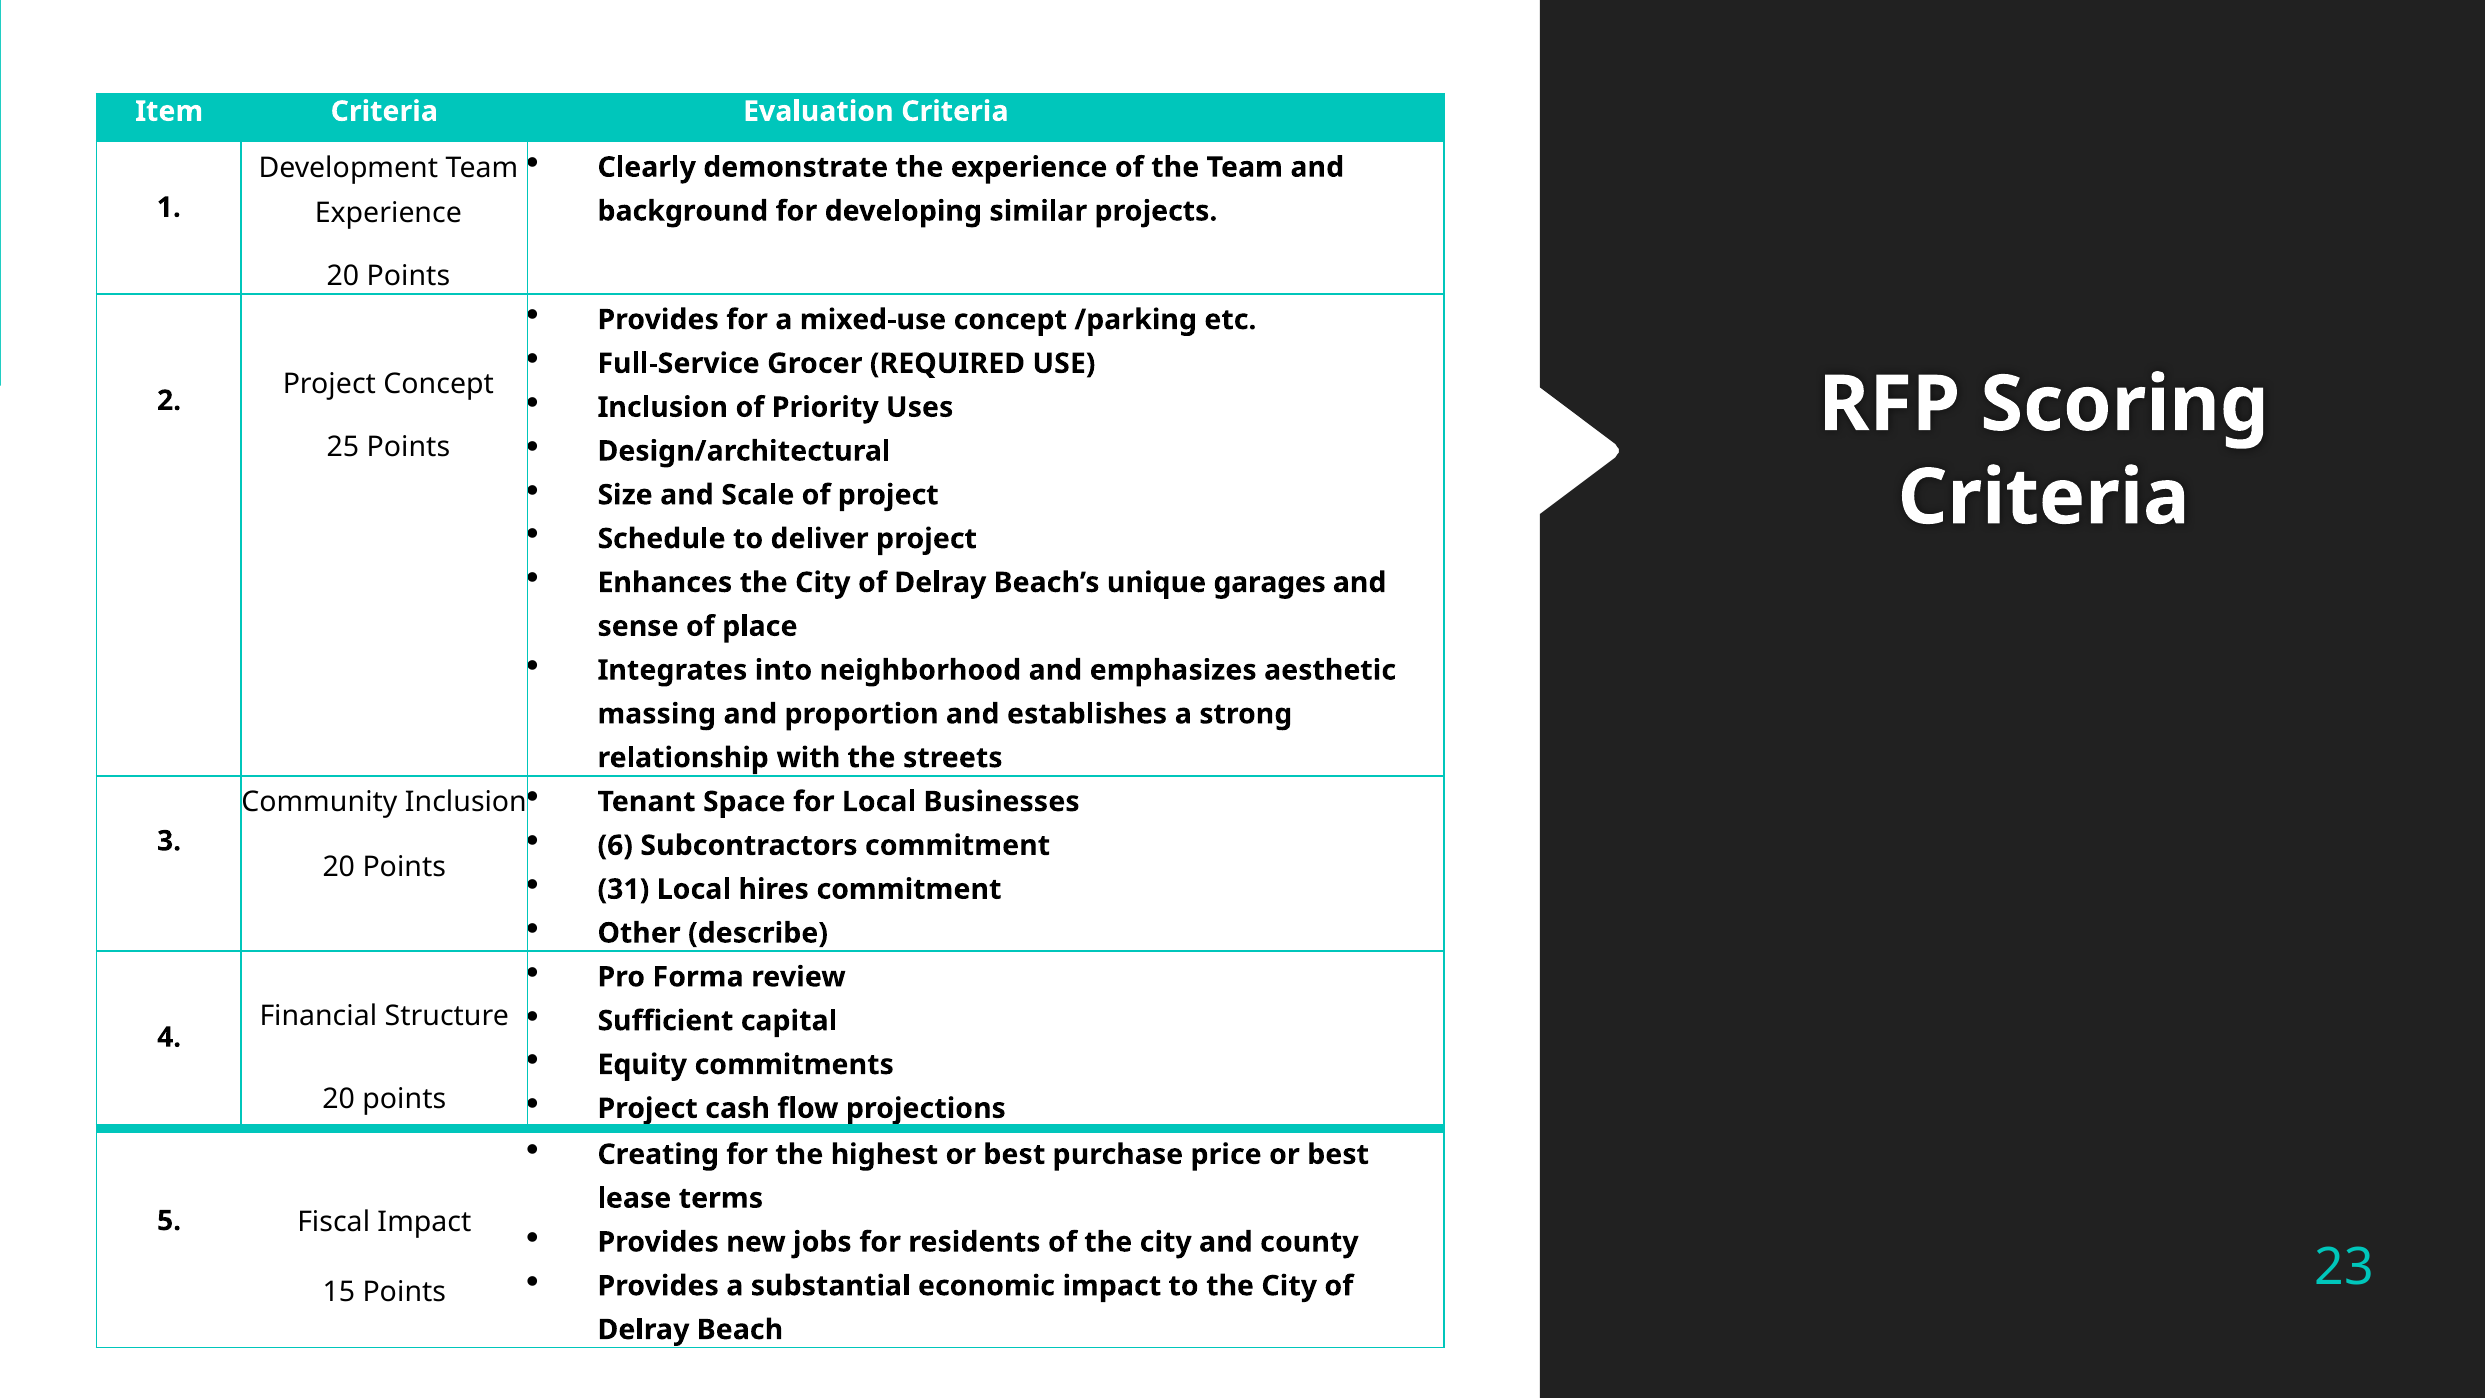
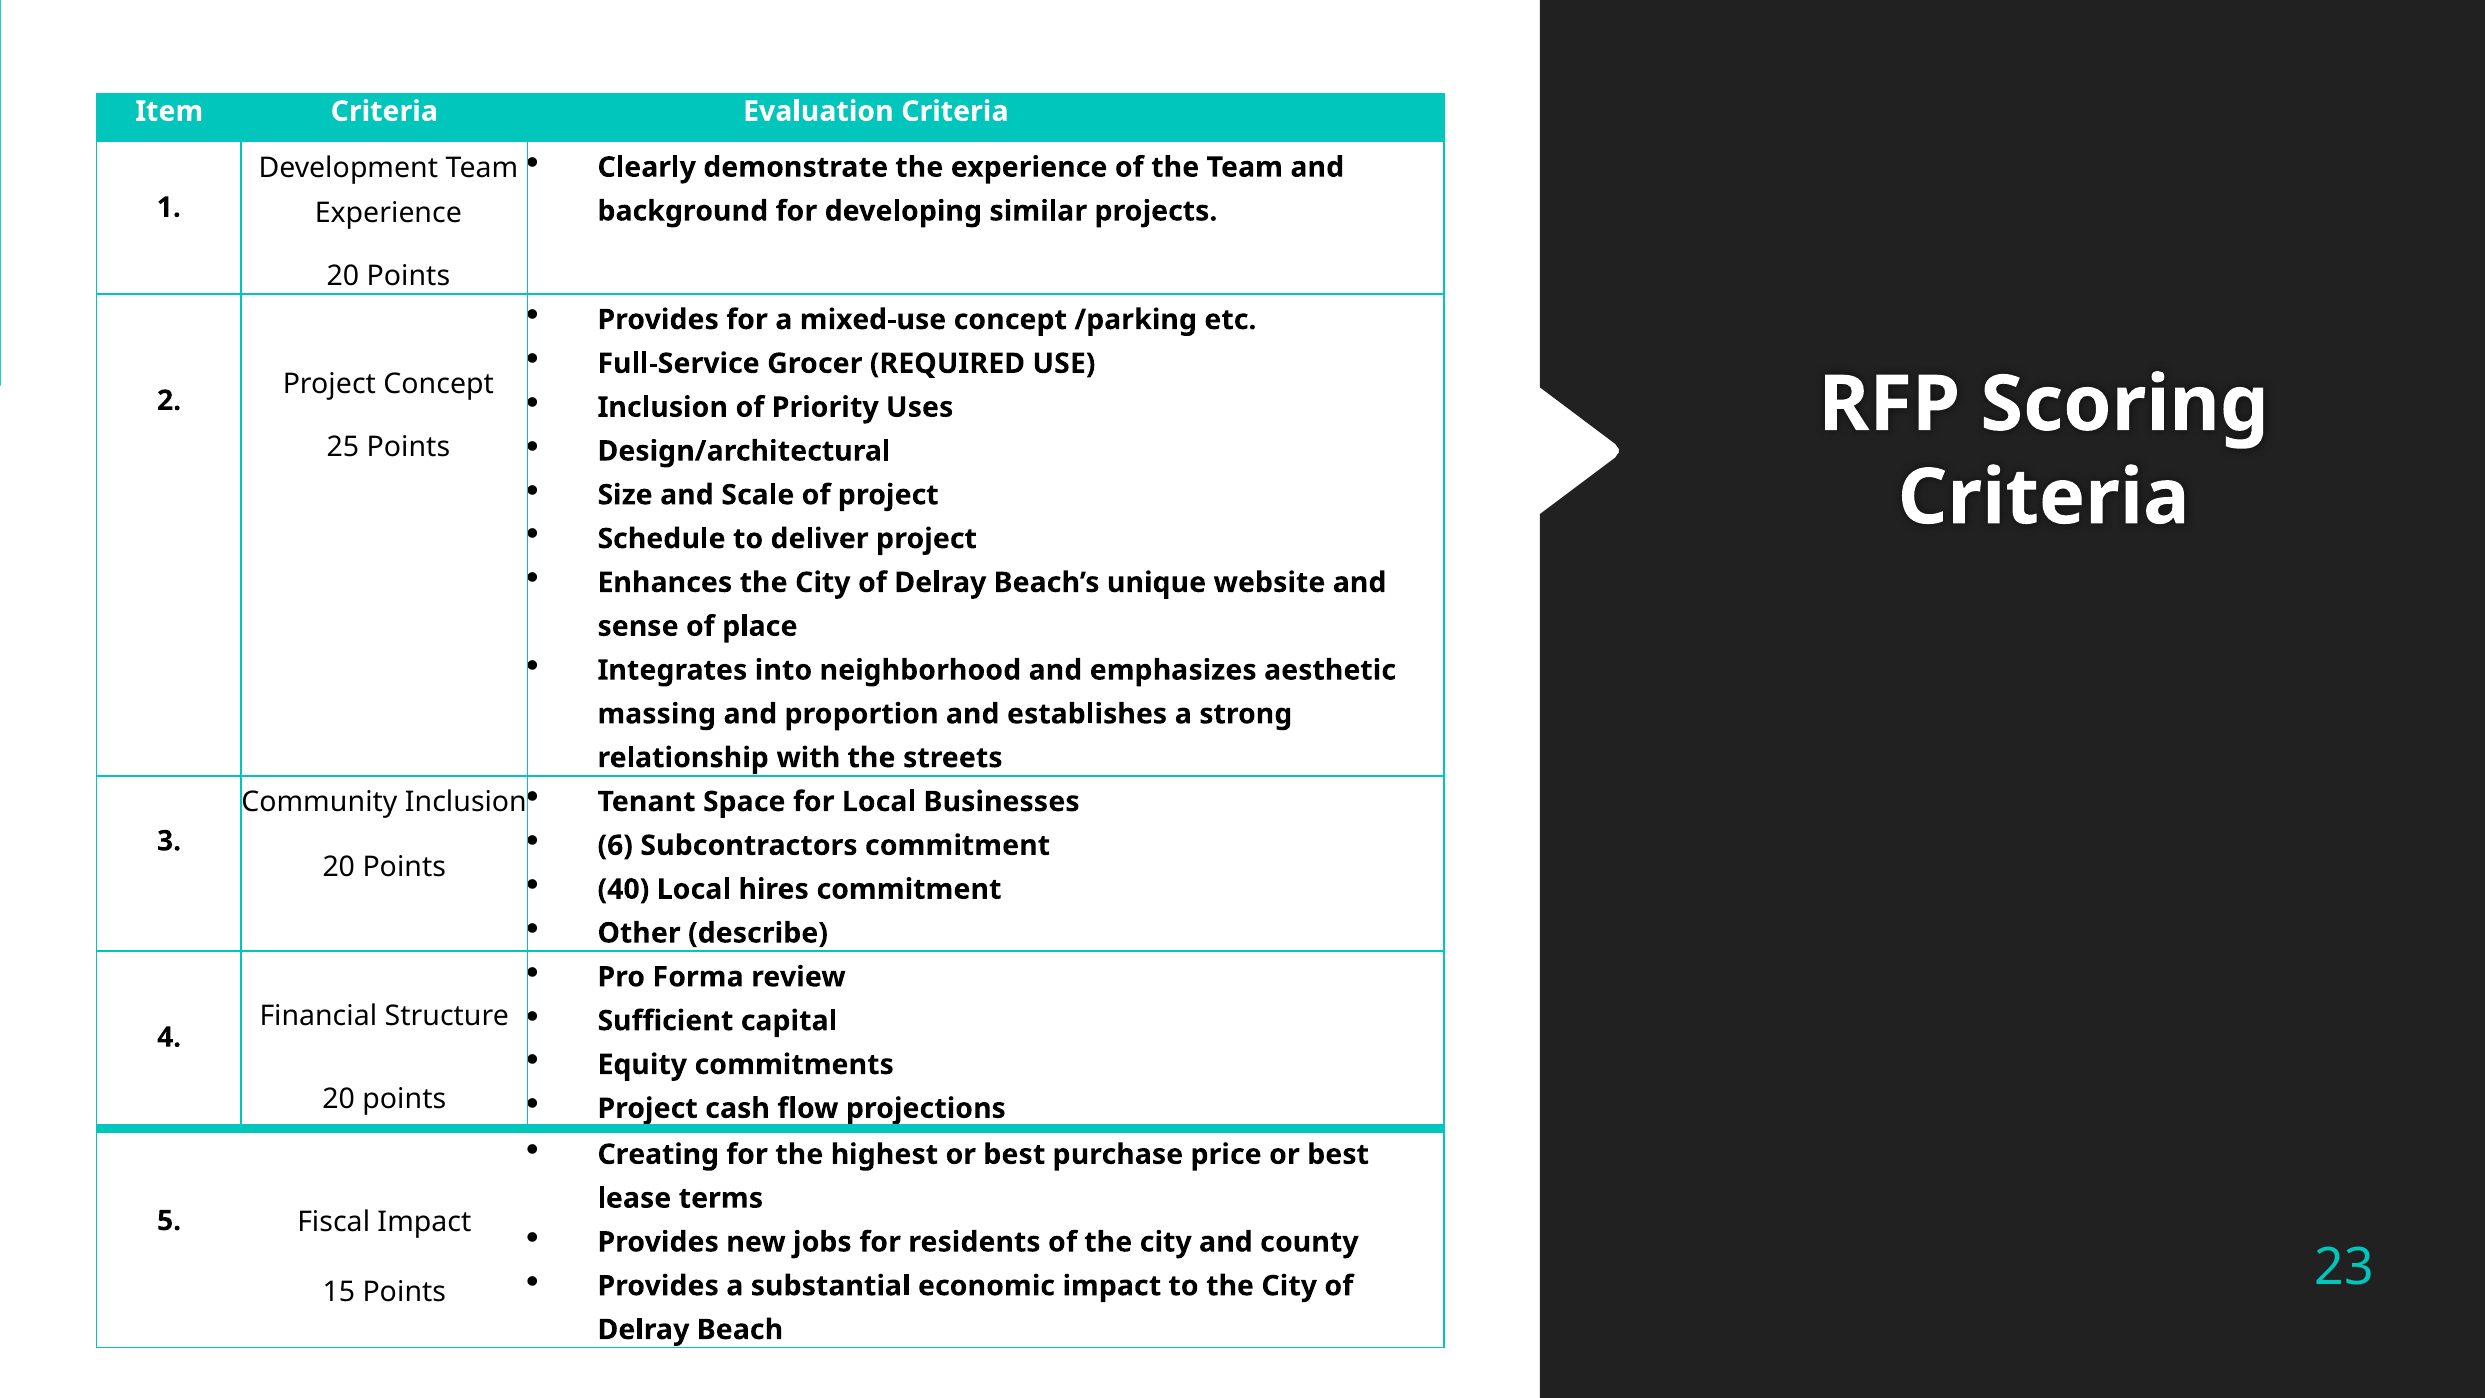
garages: garages -> website
31: 31 -> 40
